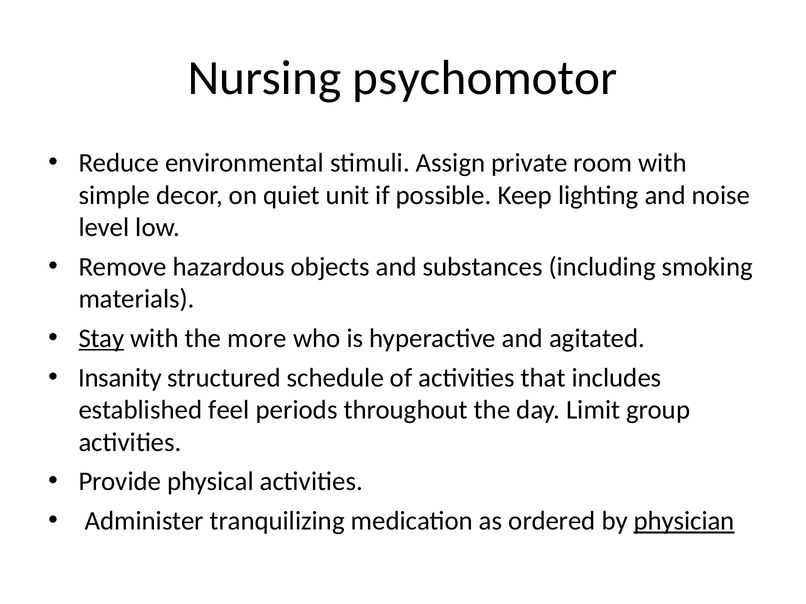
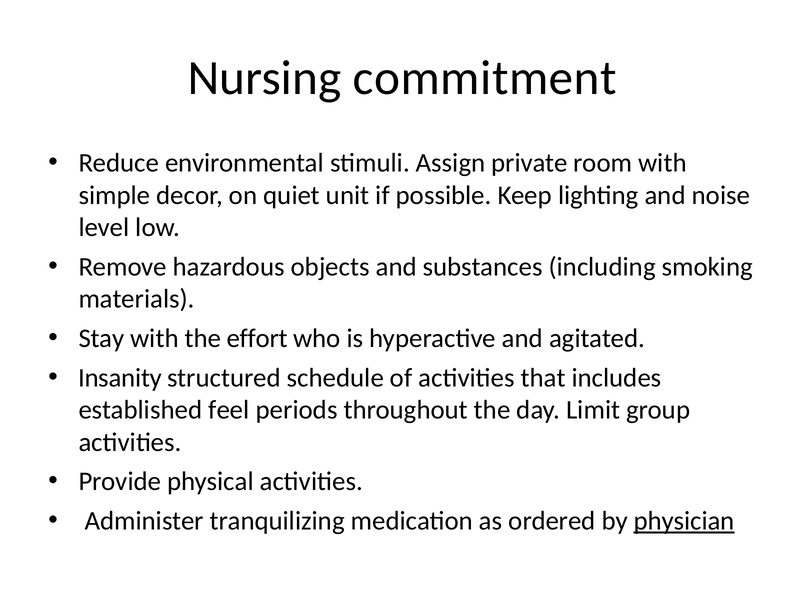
psychomotor: psychomotor -> commitment
Stay underline: present -> none
more: more -> effort
